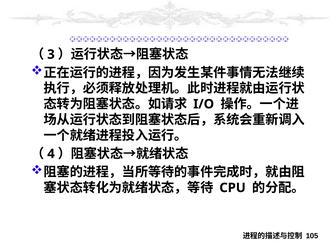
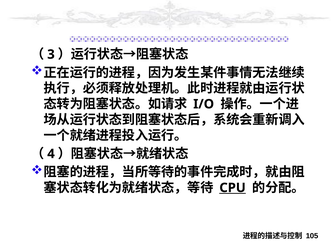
CPU underline: none -> present
